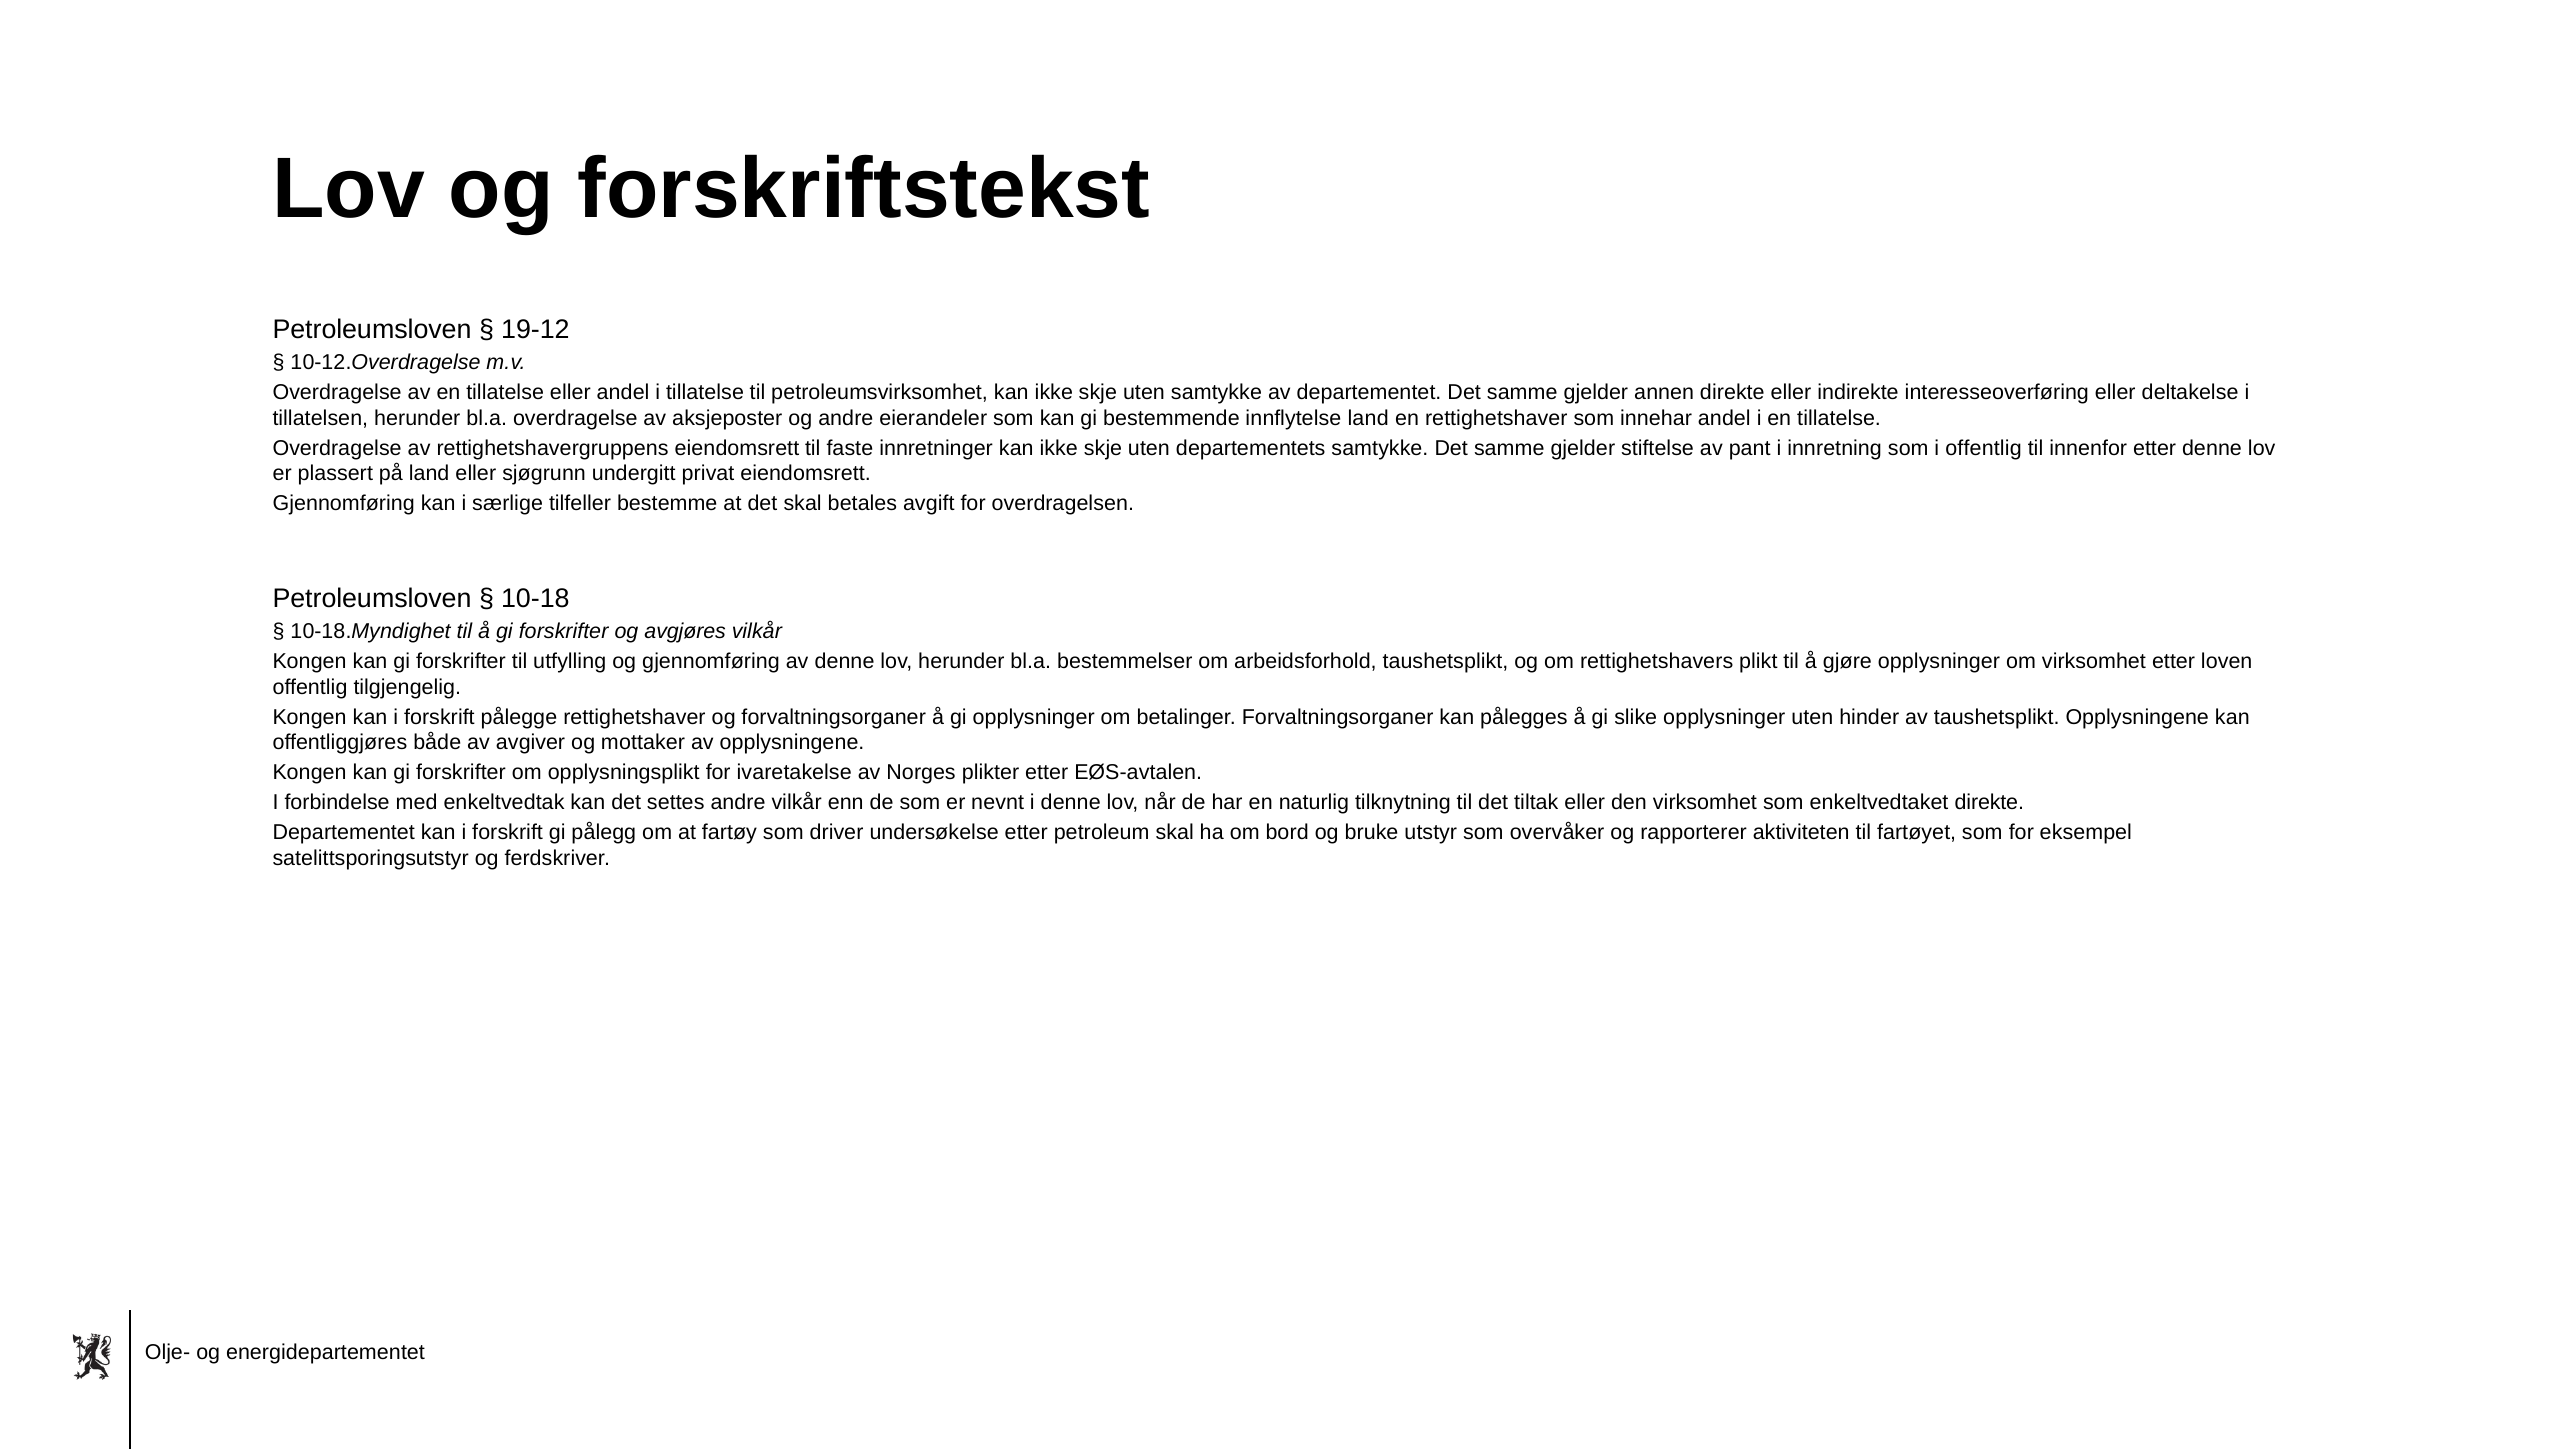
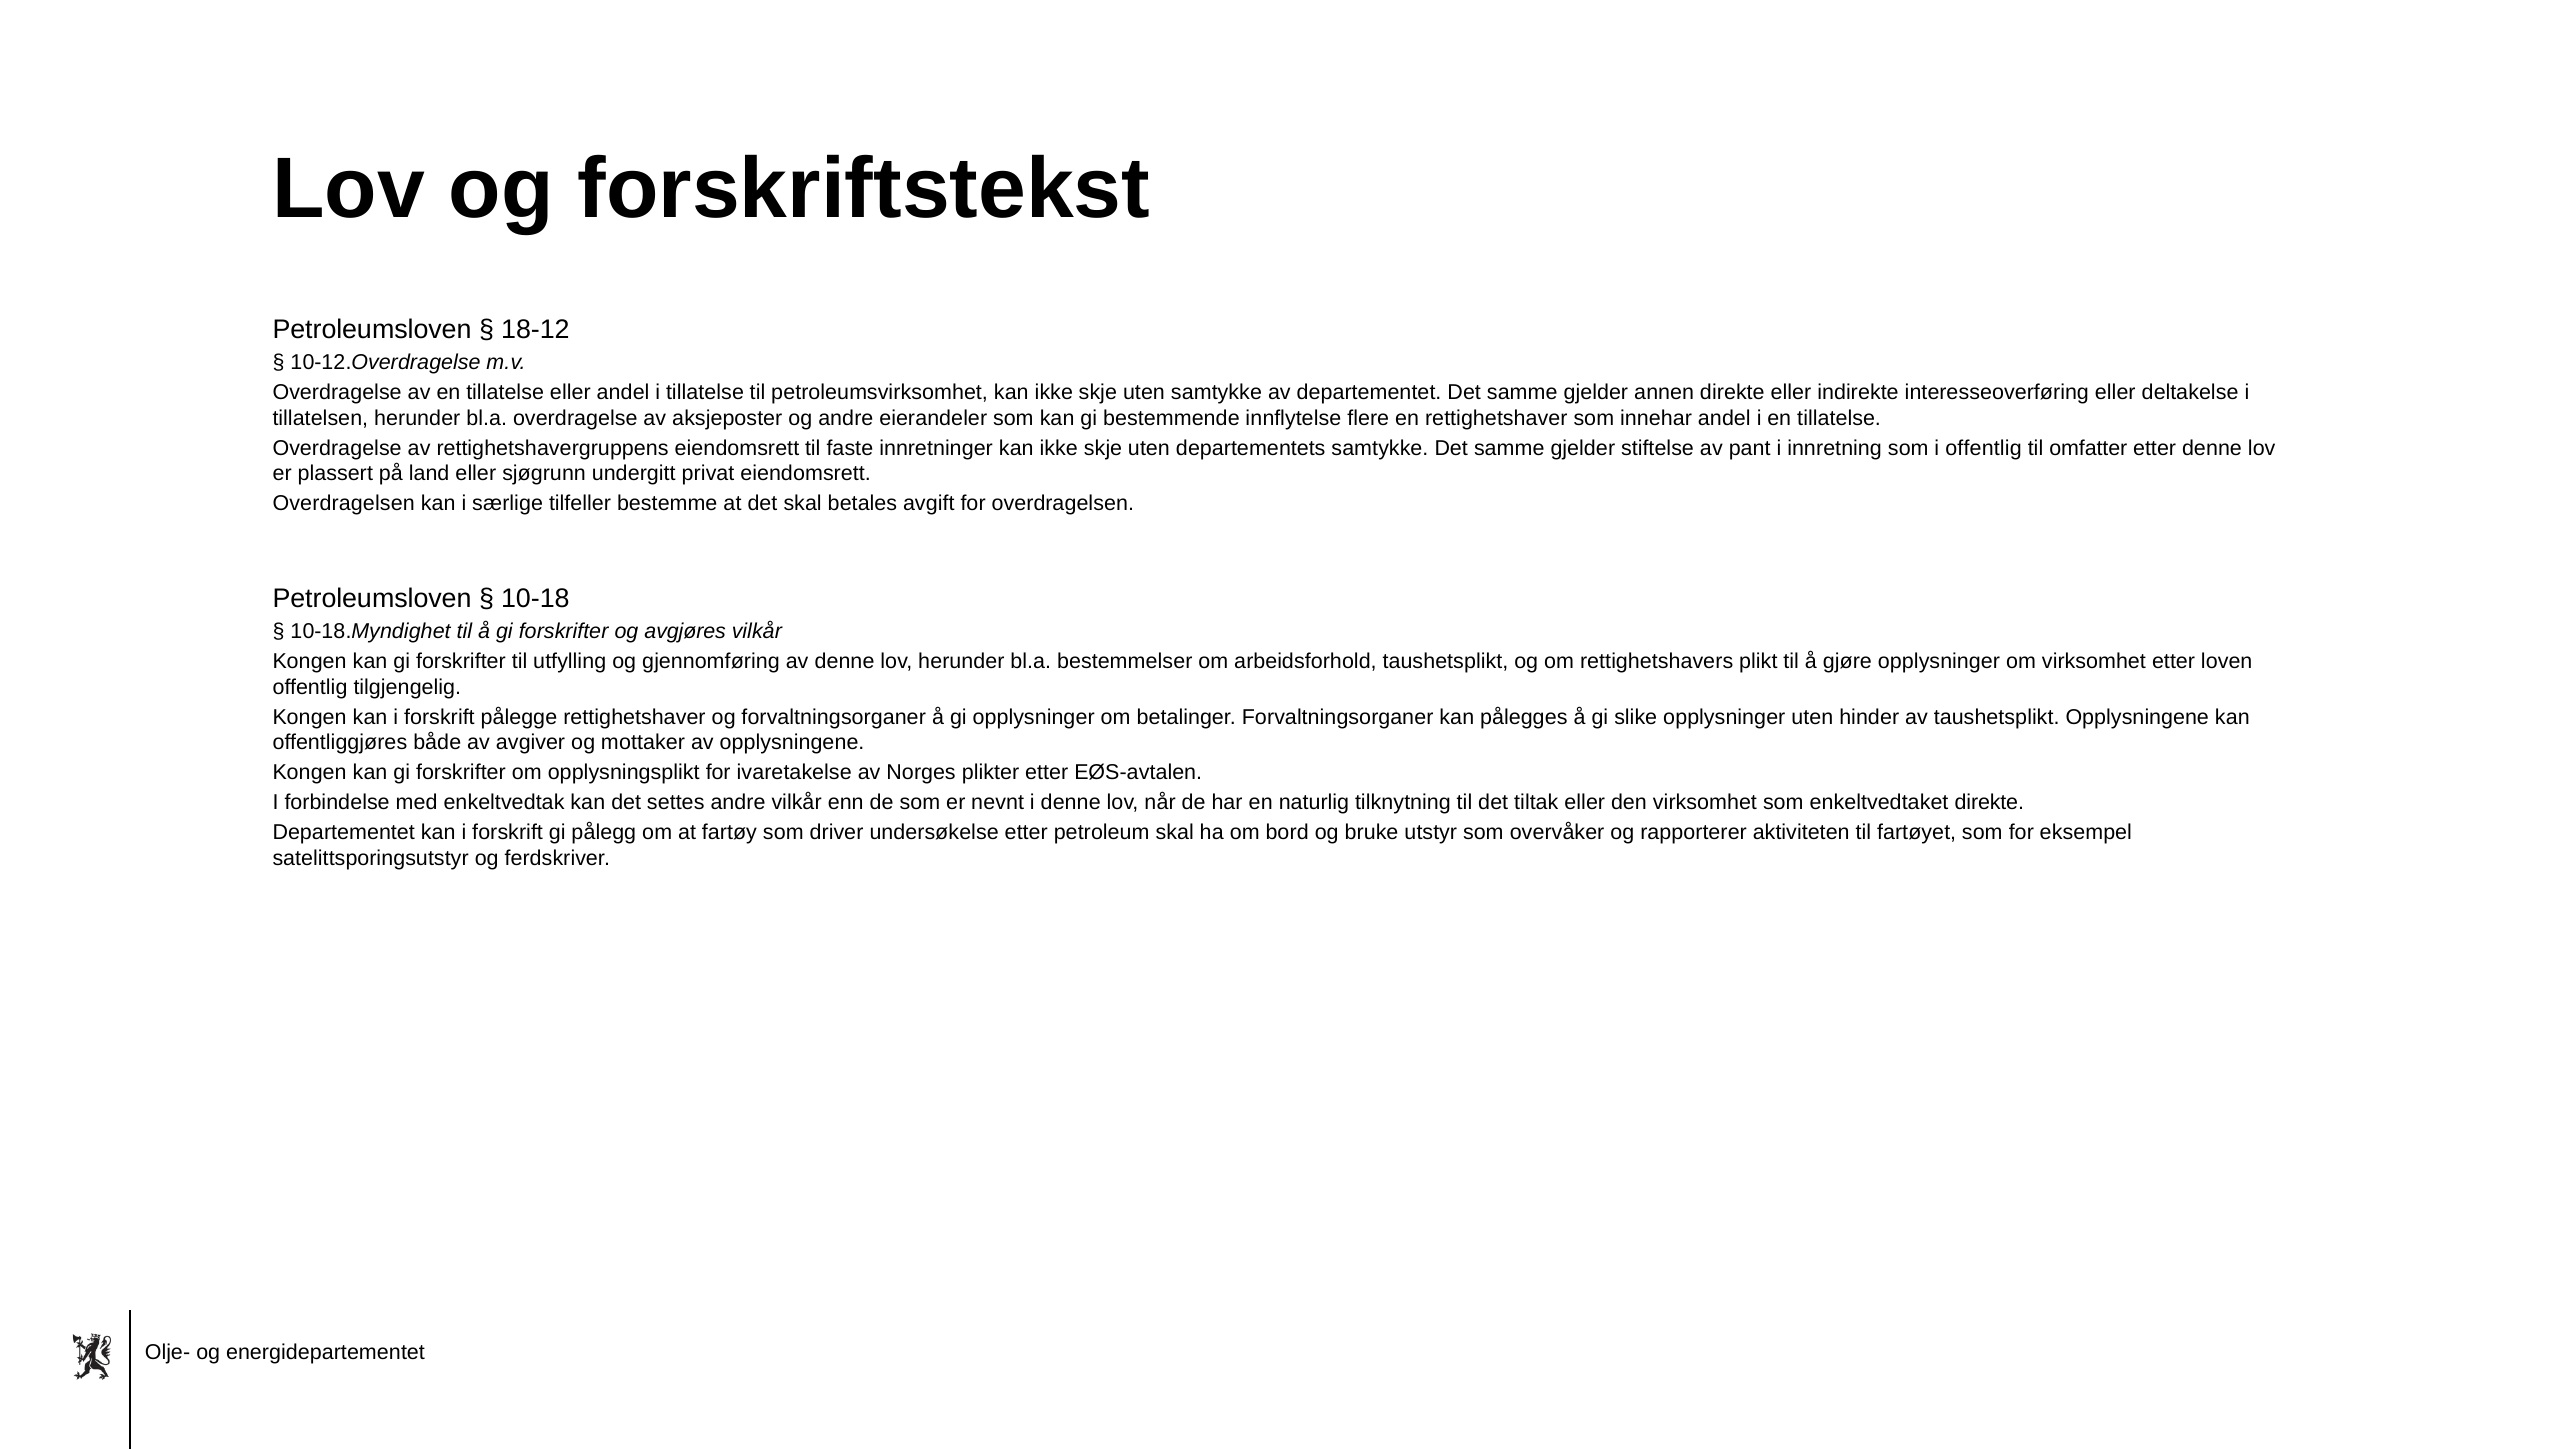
19-12: 19-12 -> 18-12
innflytelse land: land -> flere
innenfor: innenfor -> omfatter
Gjennomføring at (344, 504): Gjennomføring -> Overdragelsen
